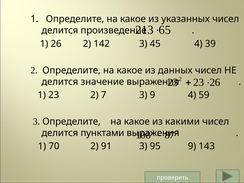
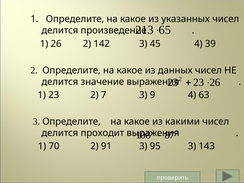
59: 59 -> 63
пунктами: пунктами -> проходит
95 9: 9 -> 3
